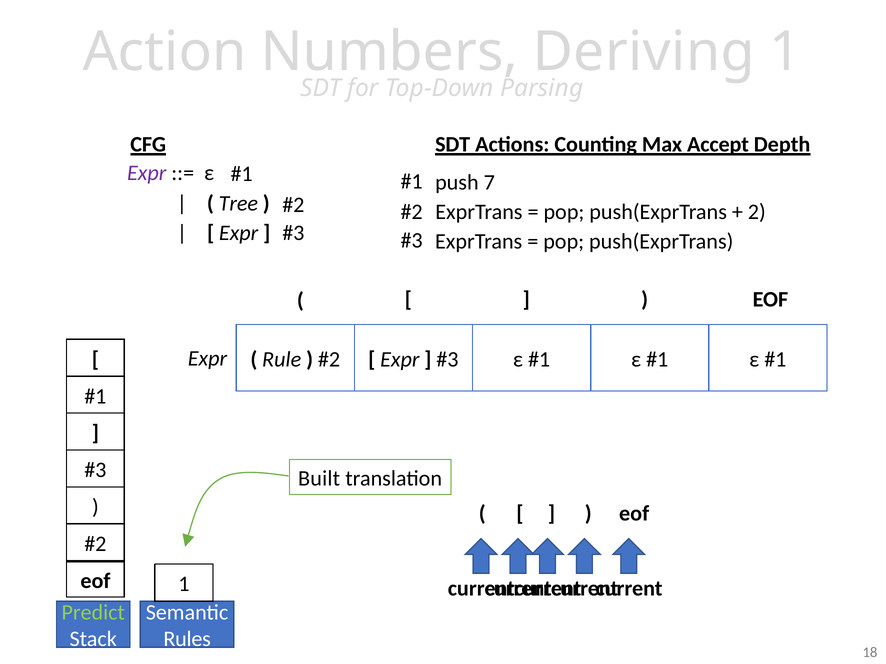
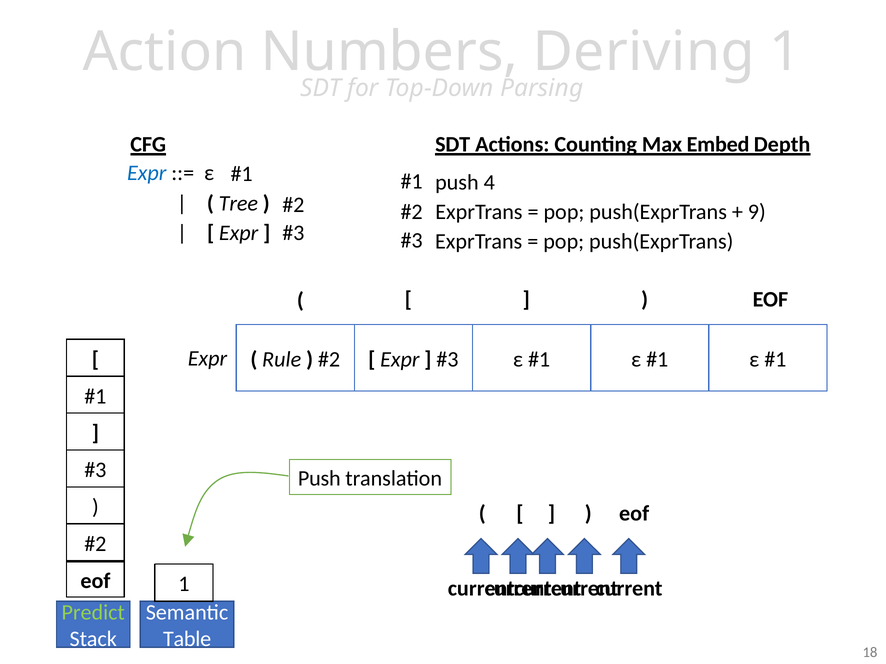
Accept: Accept -> Embed
Expr at (147, 173) colour: purple -> blue
7: 7 -> 4
2: 2 -> 9
Built at (319, 479): Built -> Push
Rules: Rules -> Table
